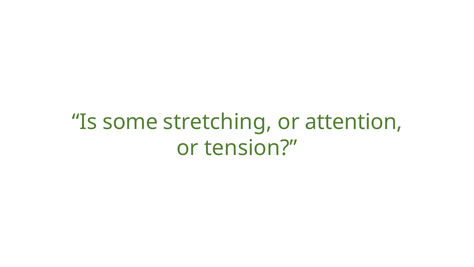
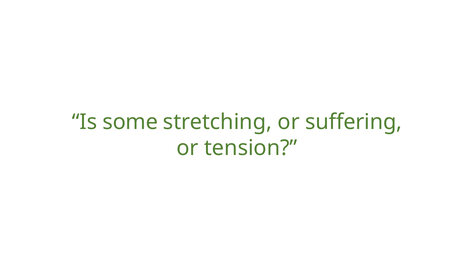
attention: attention -> suffering
